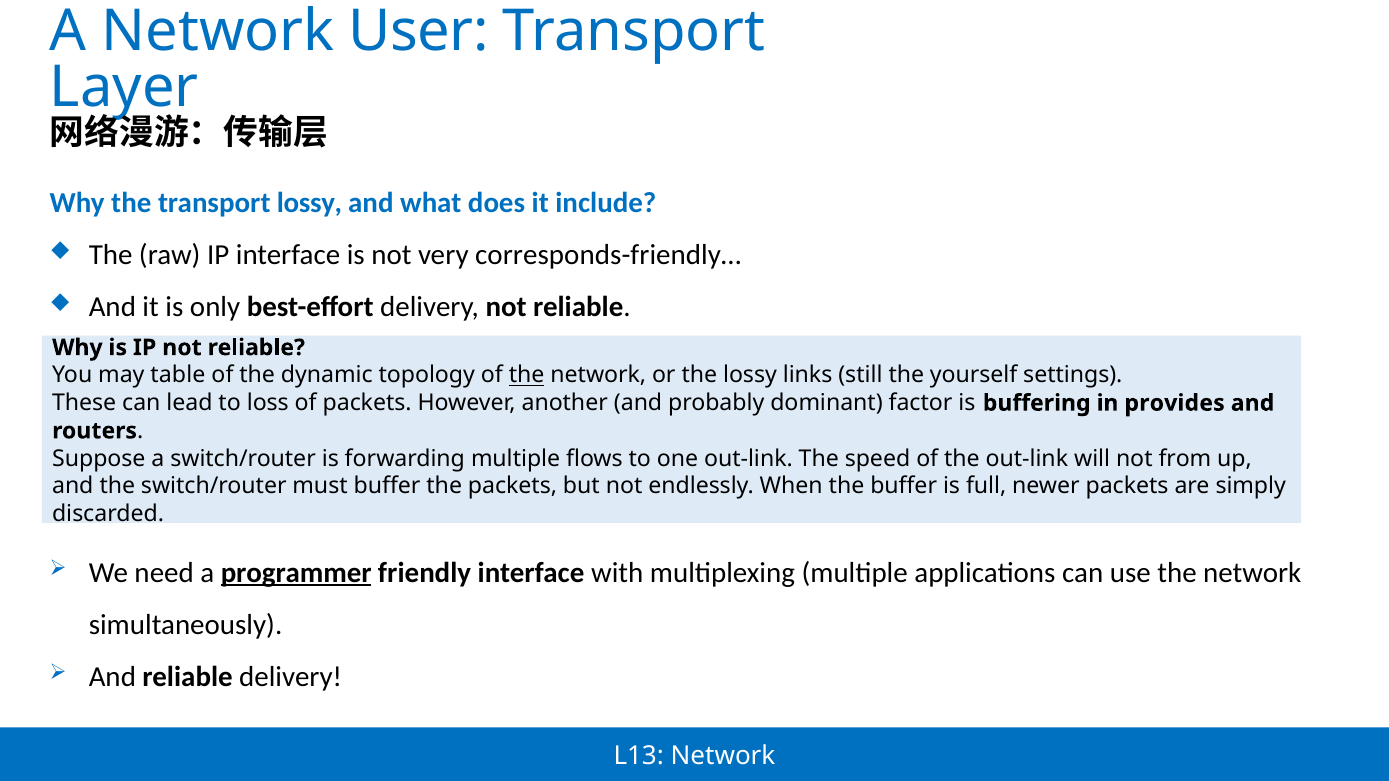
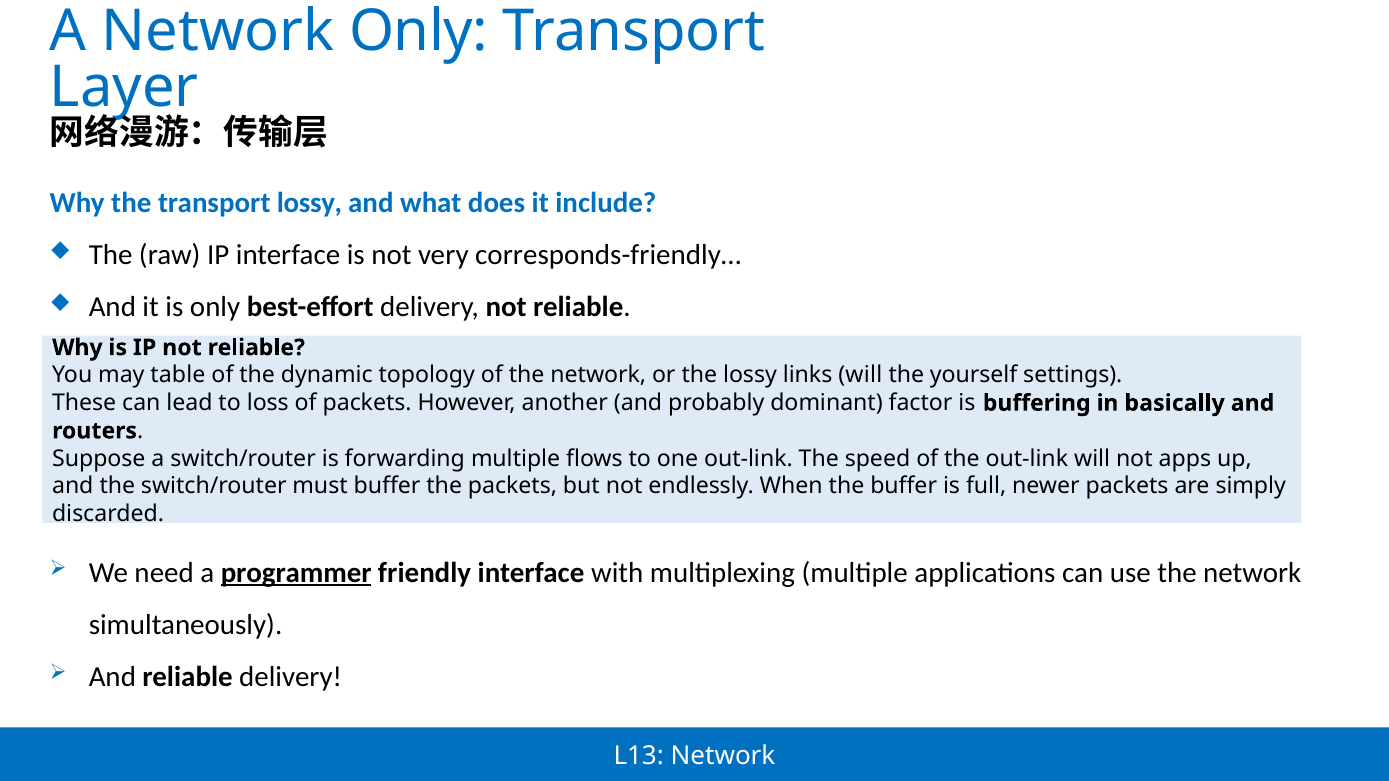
Network User: User -> Only
the at (527, 375) underline: present -> none
links still: still -> will
provides: provides -> basically
from: from -> apps
